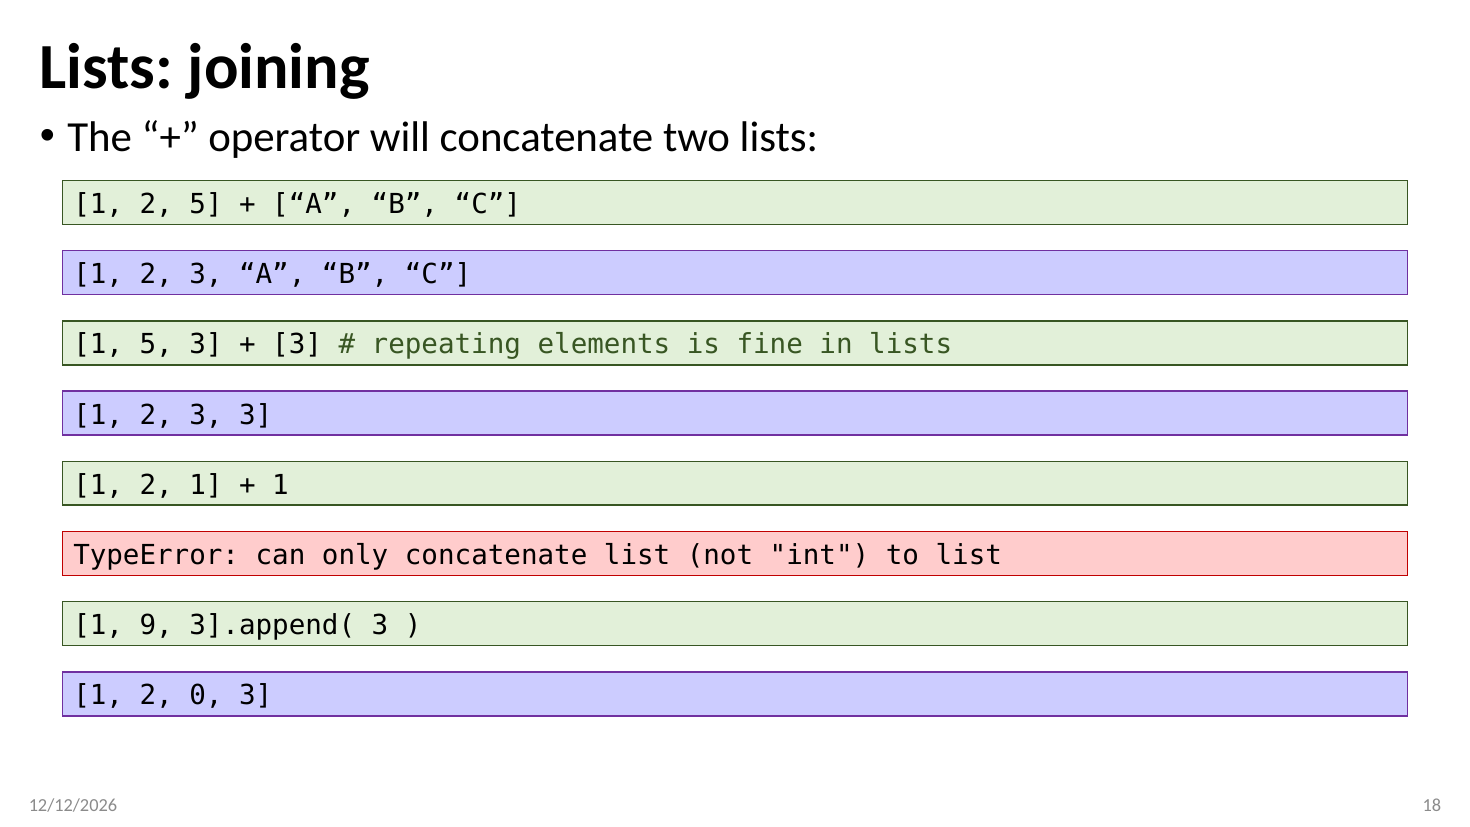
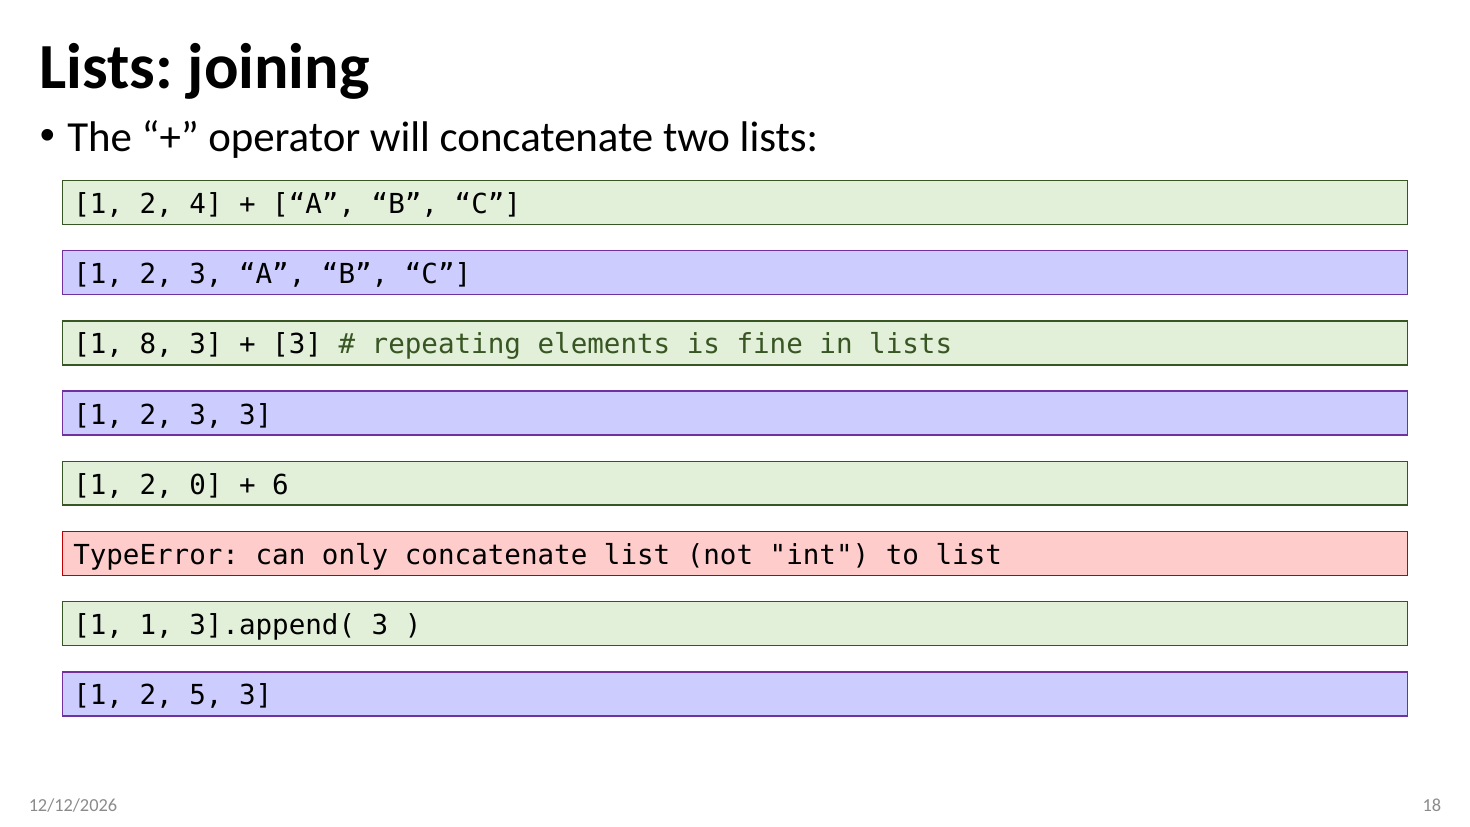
2 5: 5 -> 4
1 5: 5 -> 8
2 1: 1 -> 0
1 at (281, 485): 1 -> 6
1 9: 9 -> 1
0: 0 -> 5
